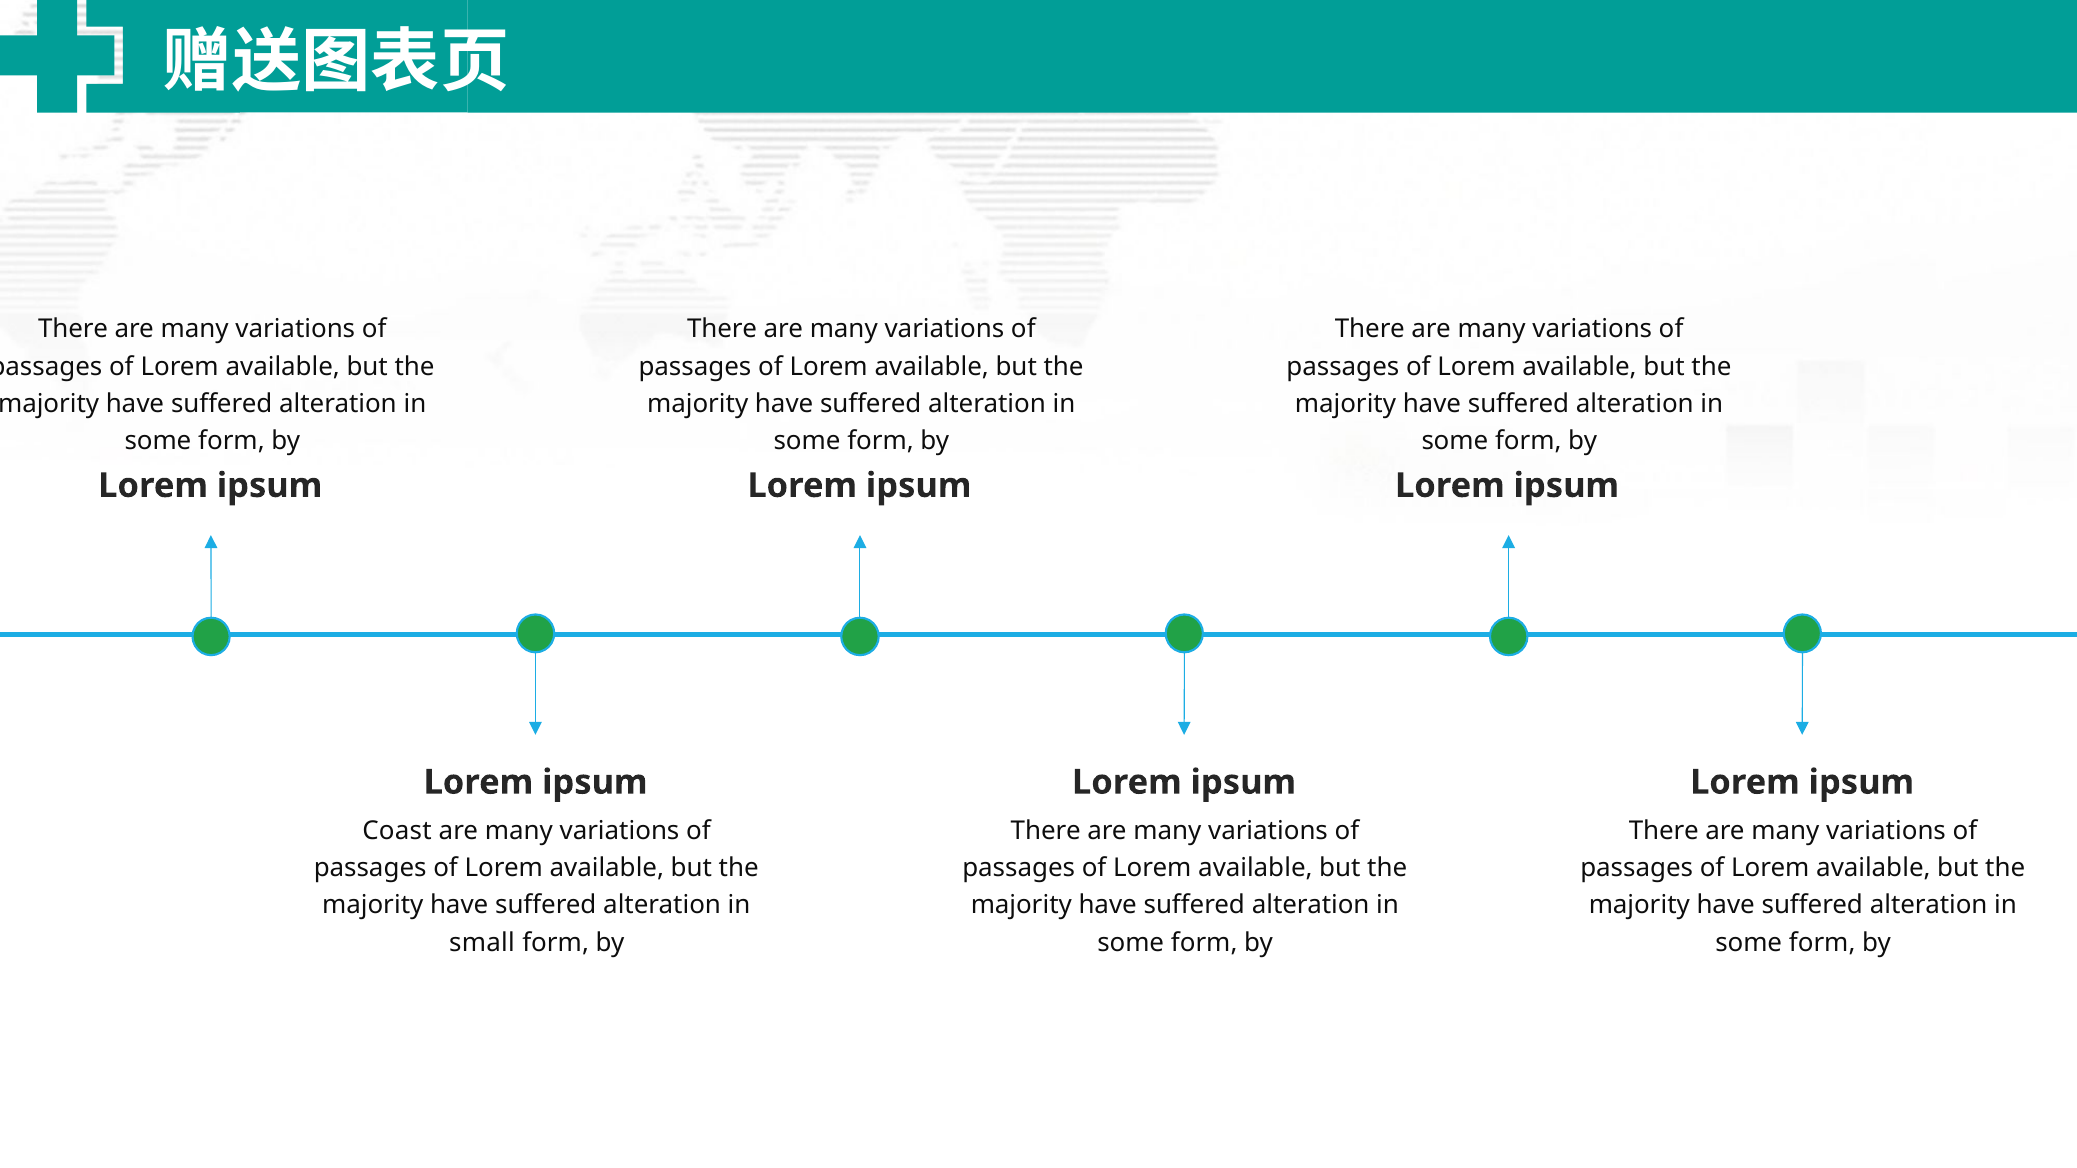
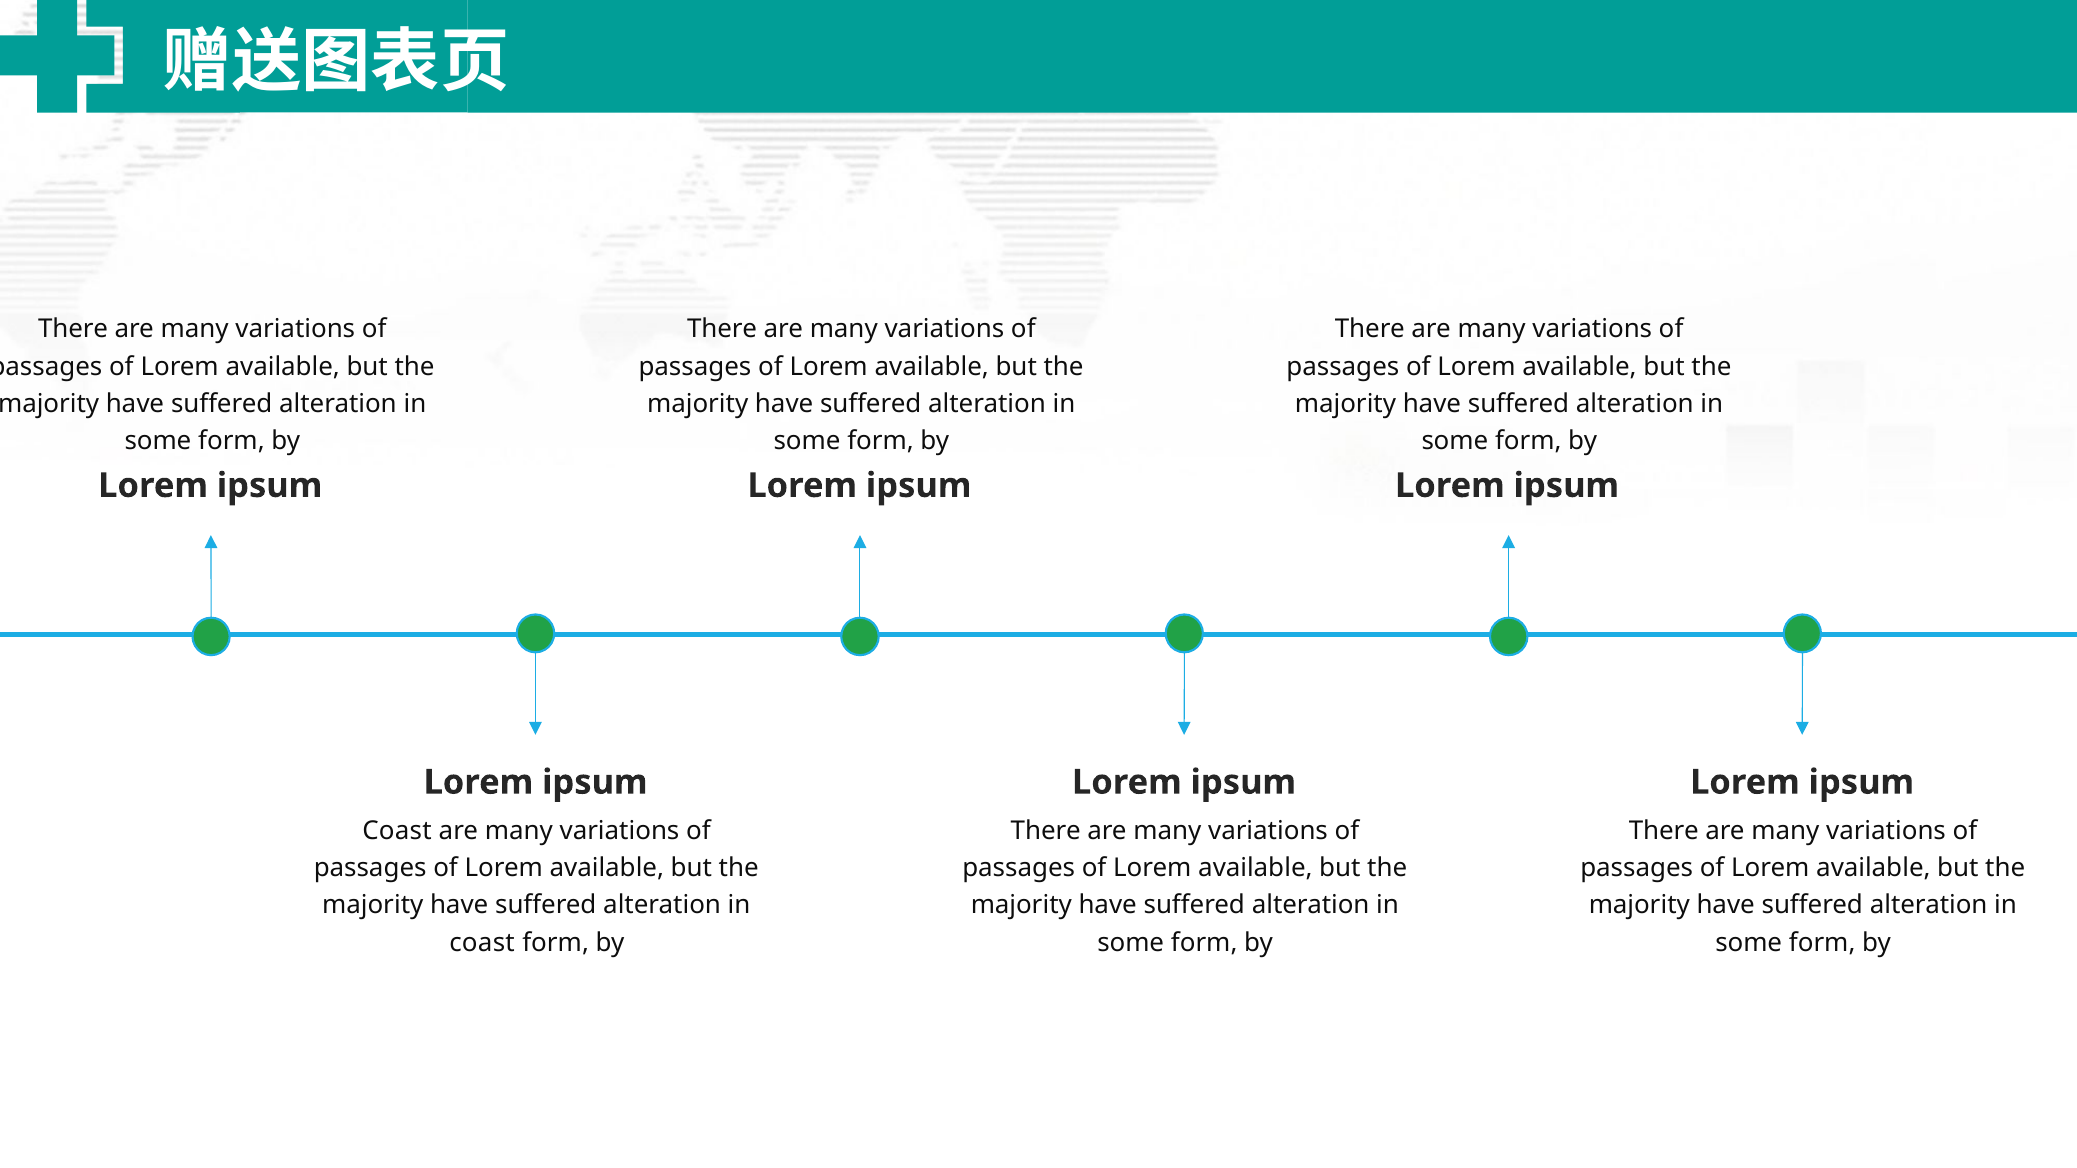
small at (482, 943): small -> coast
